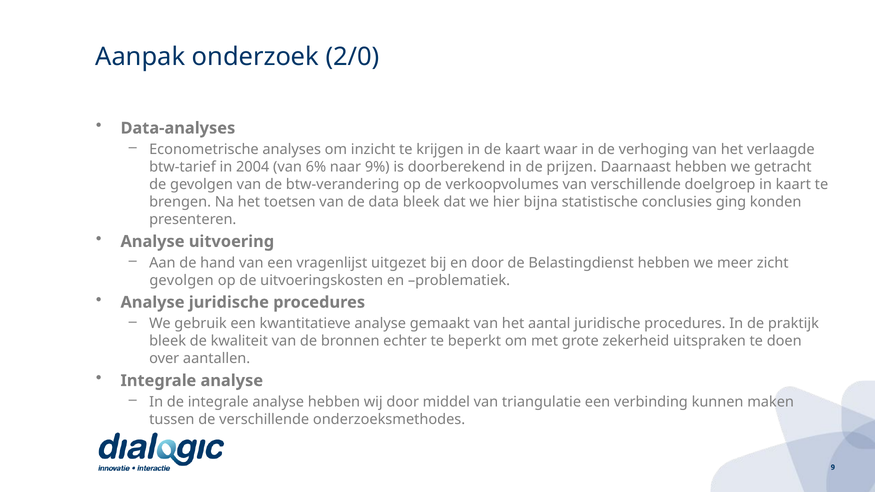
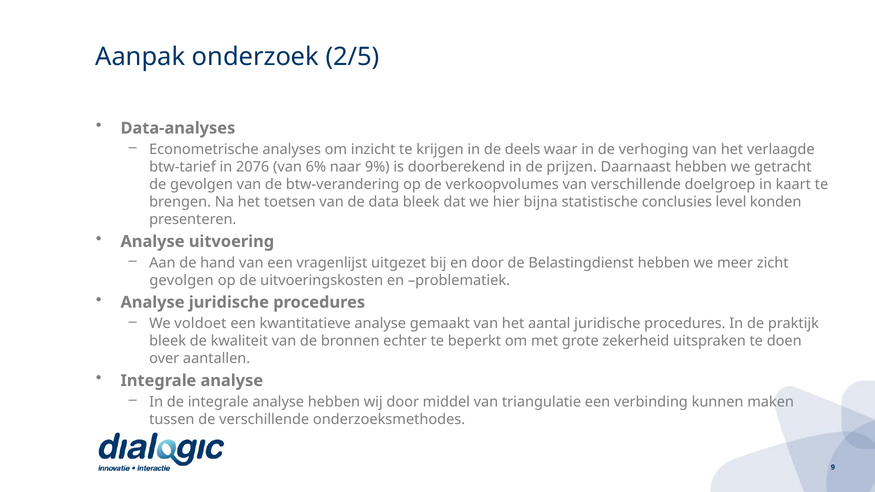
2/0: 2/0 -> 2/5
de kaart: kaart -> deels
2004: 2004 -> 2076
ging: ging -> level
gebruik: gebruik -> voldoet
